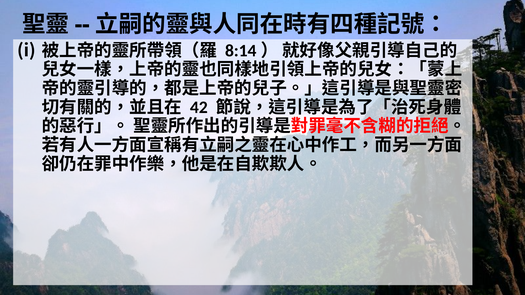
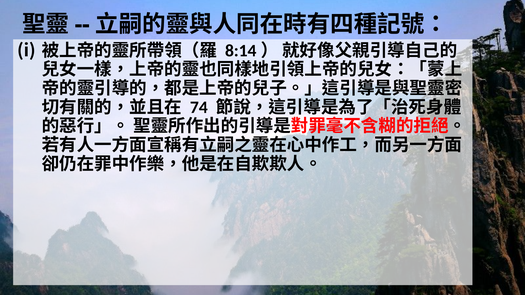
42: 42 -> 74
